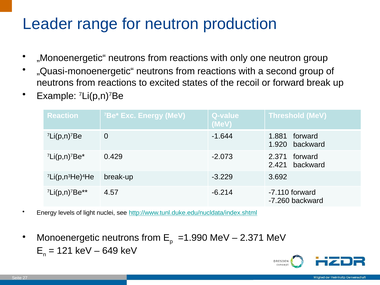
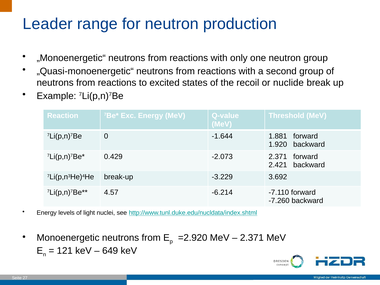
or forward: forward -> nuclide
=1.990: =1.990 -> =2.920
